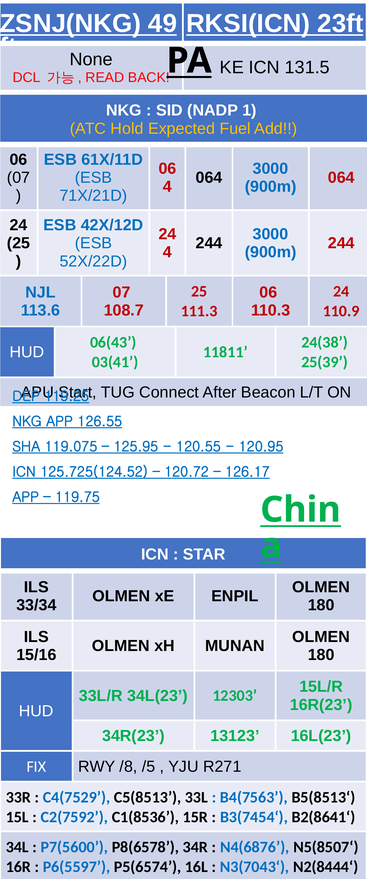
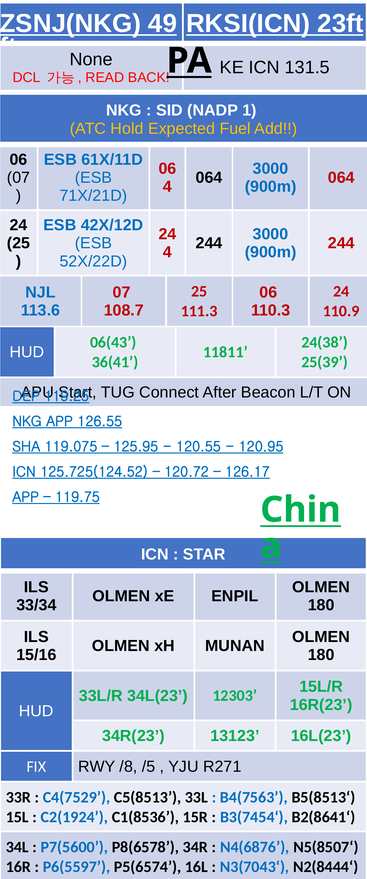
03(41: 03(41 -> 36(41
C2(7592: C2(7592 -> C2(1924
